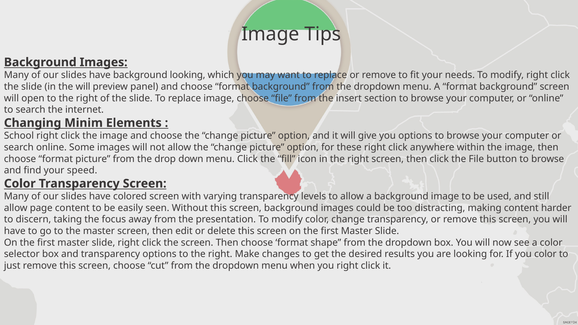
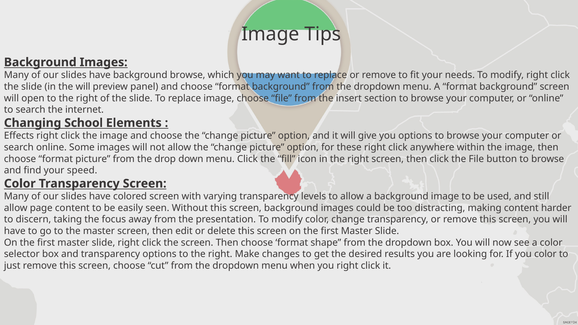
background looking: looking -> browse
Minim: Minim -> School
School: School -> Effects
